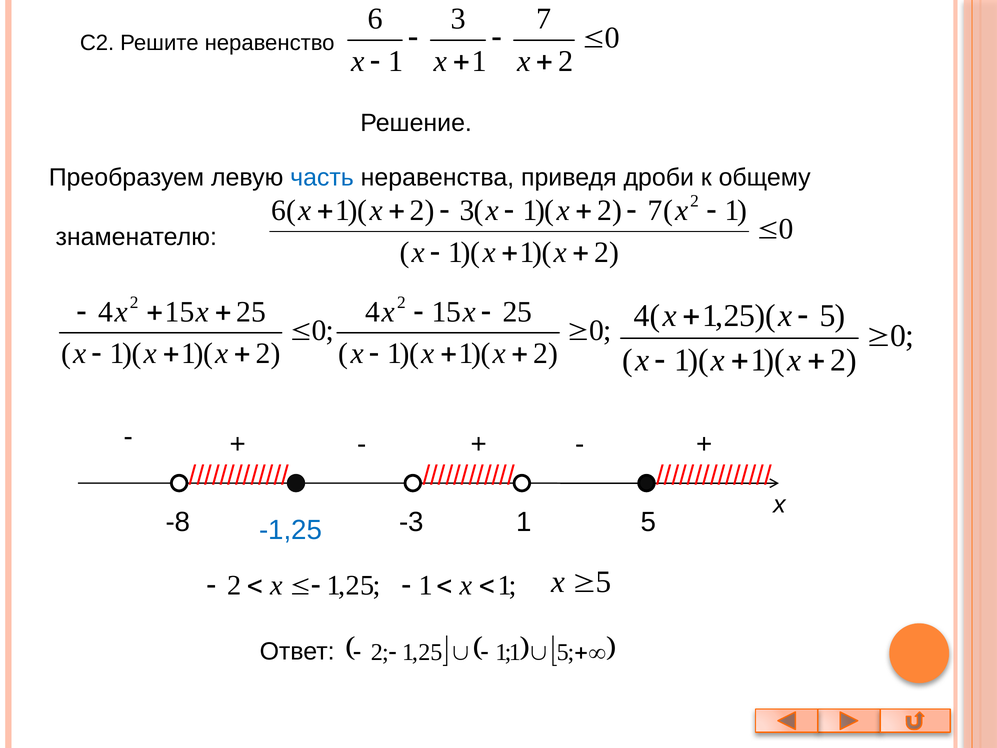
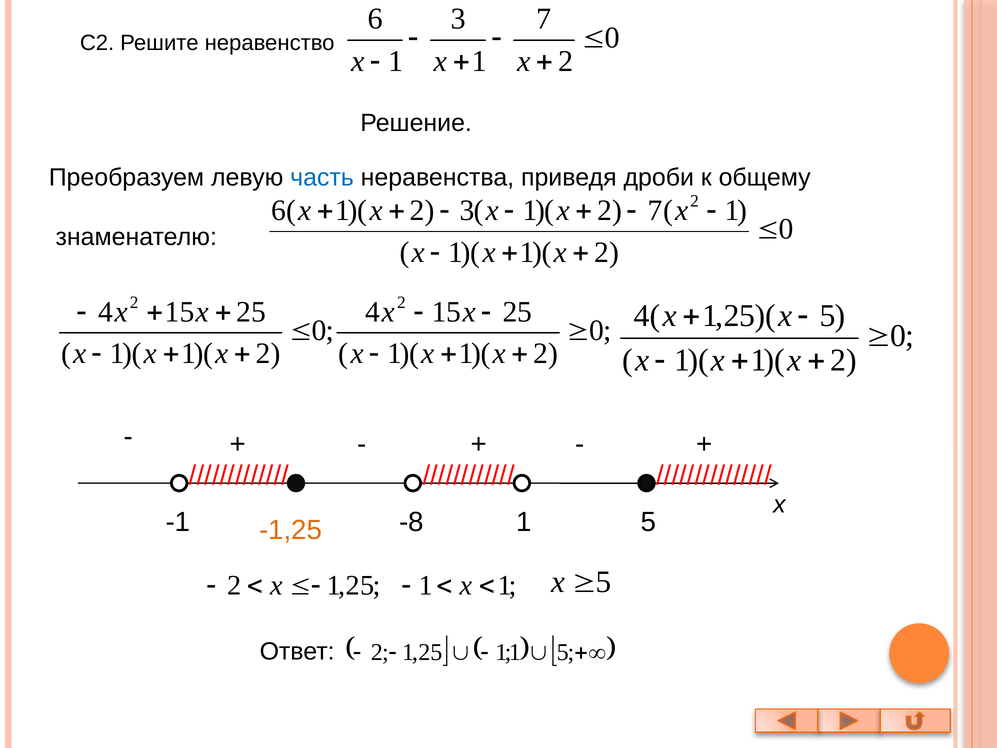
-8: -8 -> -1
-3: -3 -> -8
-1,25 colour: blue -> orange
